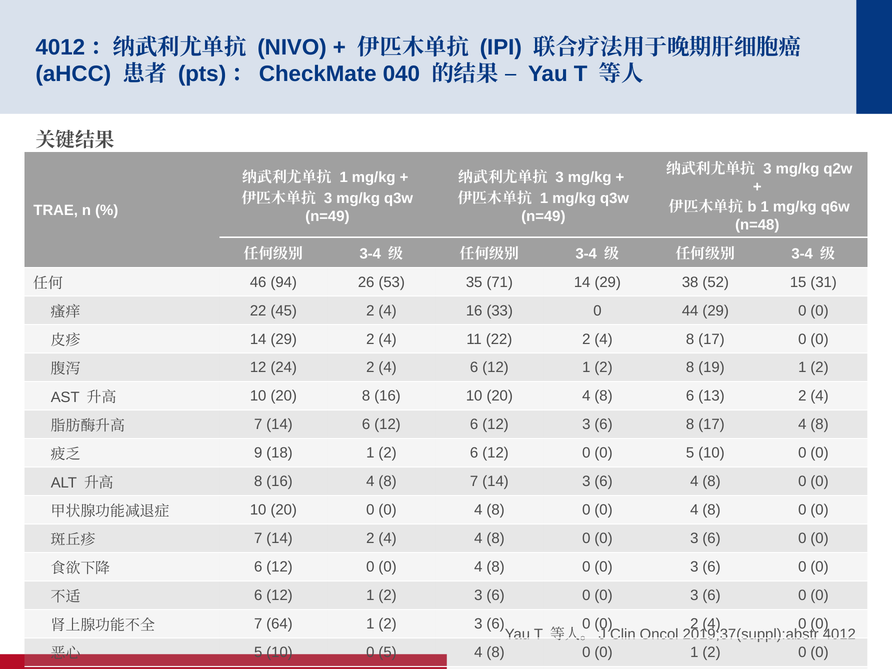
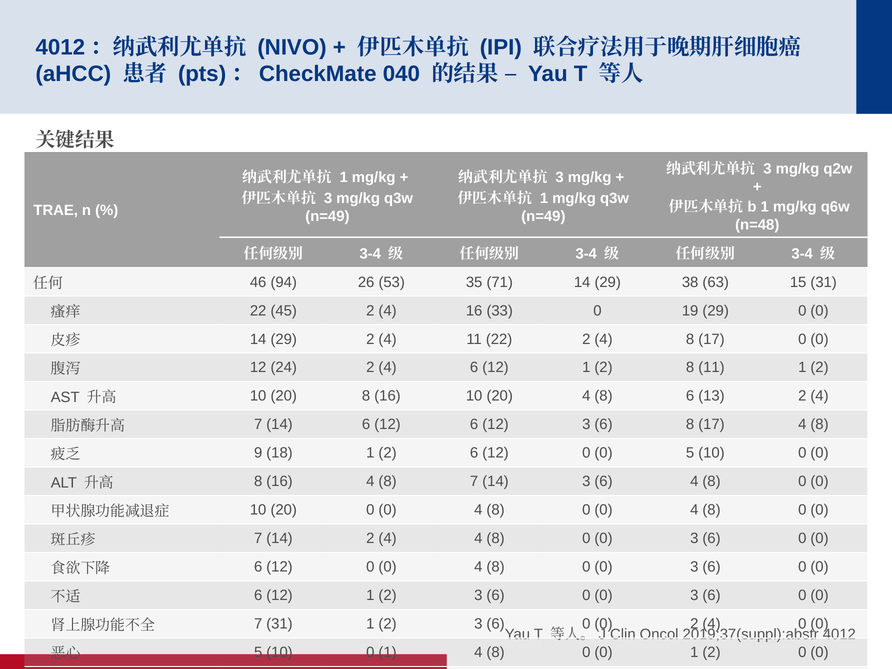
52: 52 -> 63
44: 44 -> 19
8 19: 19 -> 11
7 64: 64 -> 31
10 0 5: 5 -> 1
